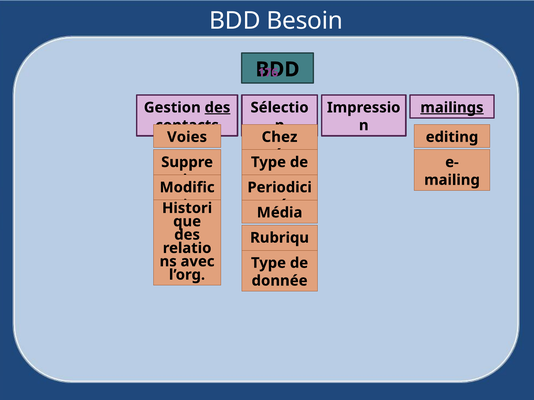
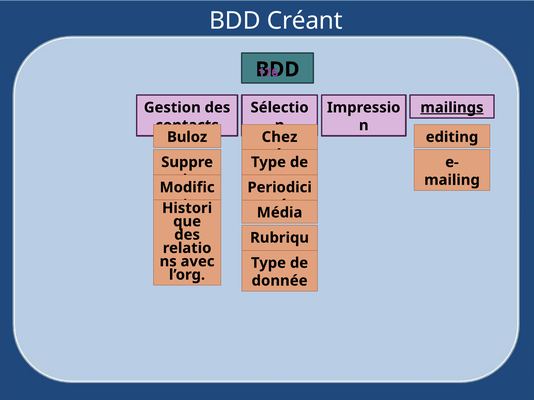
Besoin: Besoin -> Créant
des at (217, 108) underline: present -> none
Voies: Voies -> Buloz
